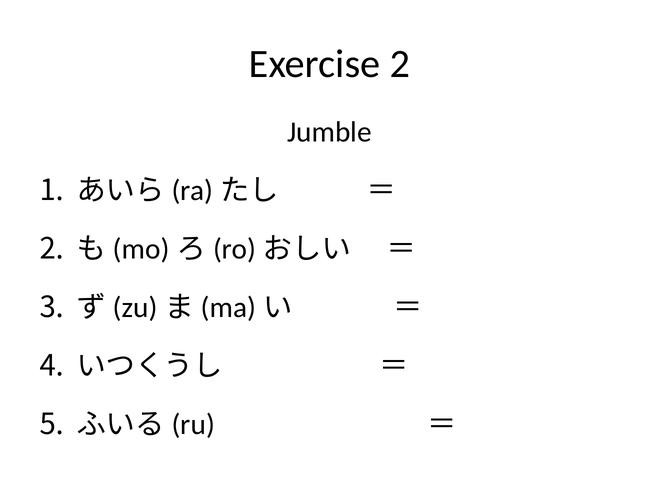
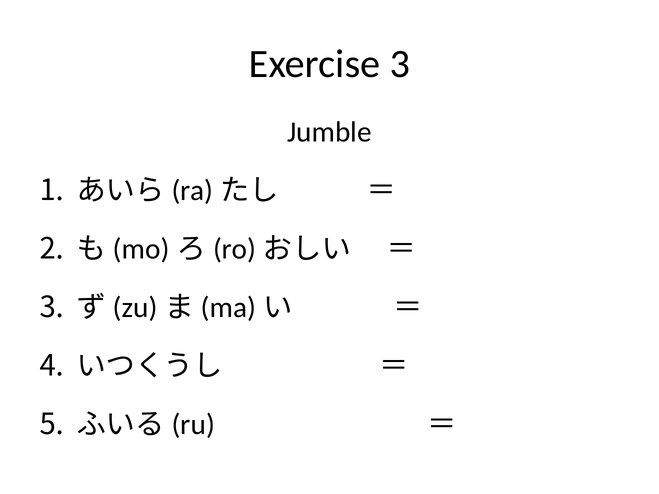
Exercise 2: 2 -> 3
